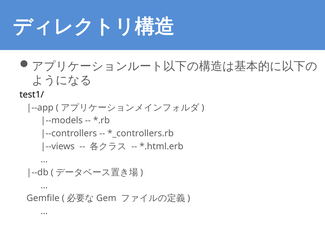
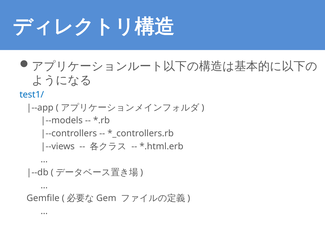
test1/ colour: black -> blue
